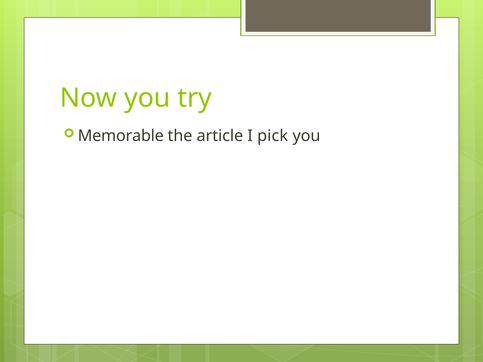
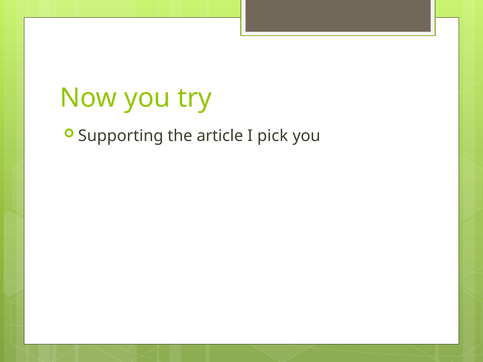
Memorable: Memorable -> Supporting
